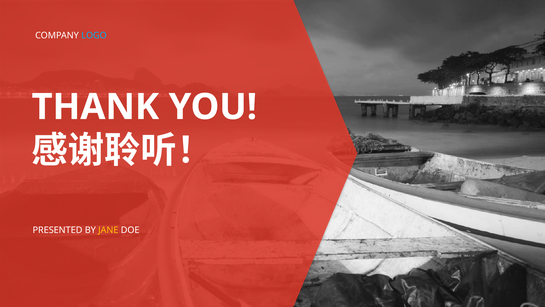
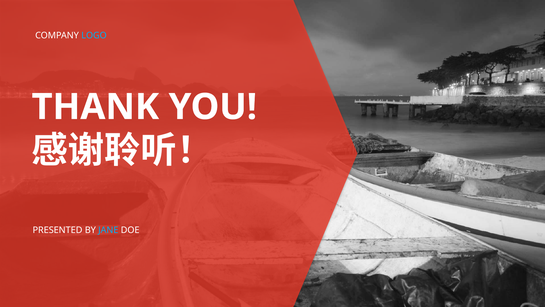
JANE colour: yellow -> light blue
